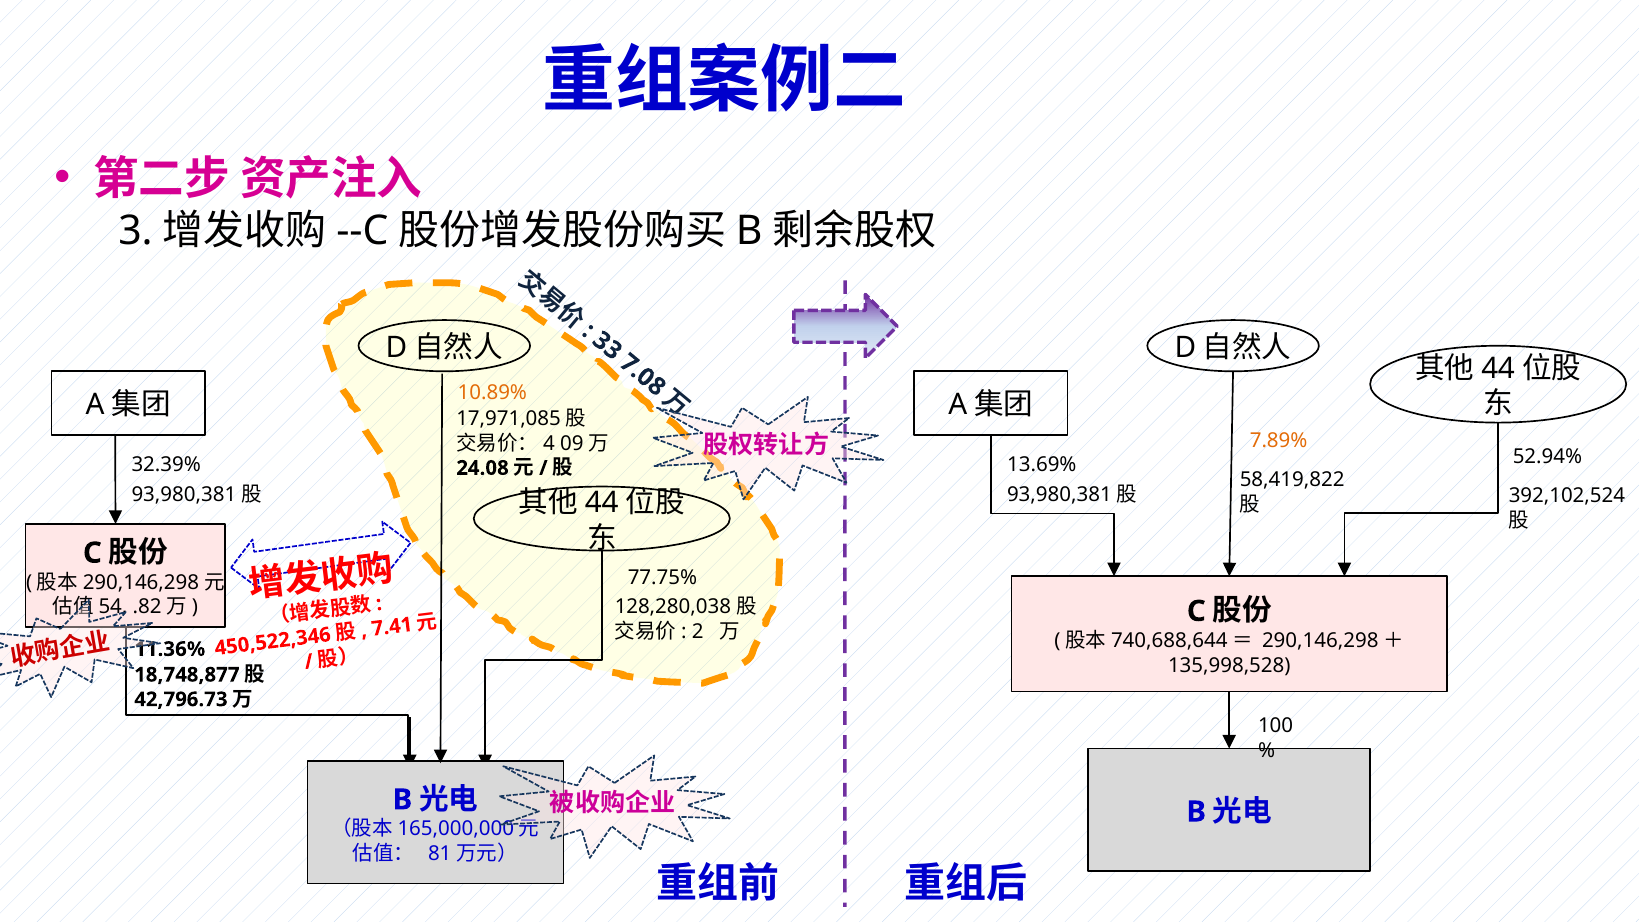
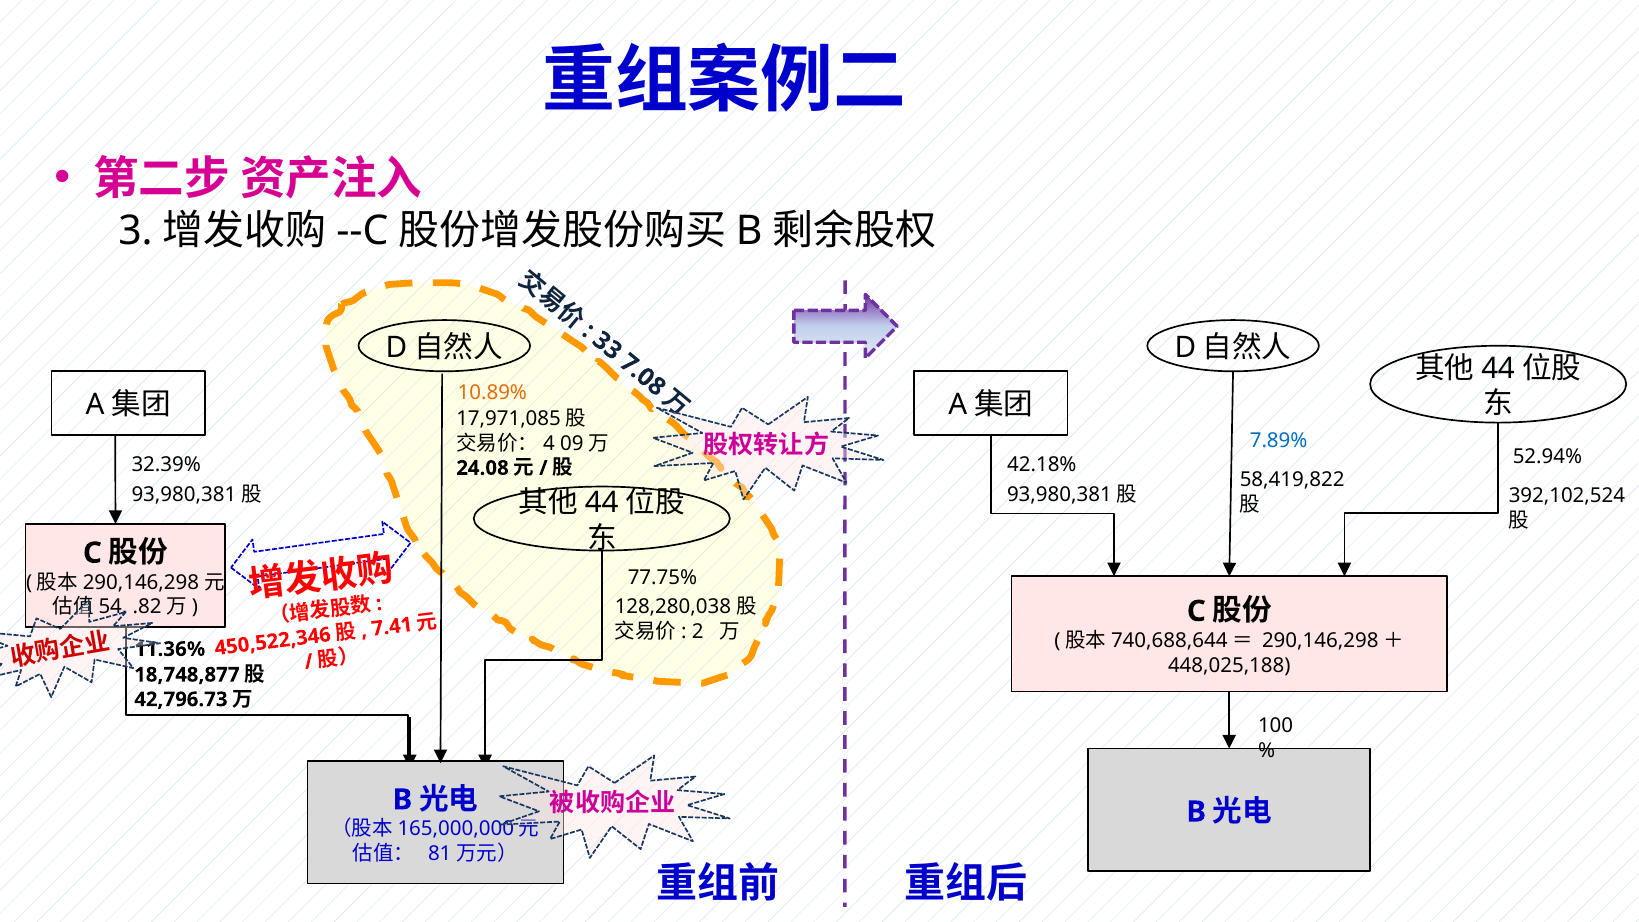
7.89% colour: orange -> blue
13.69%: 13.69% -> 42.18%
135,998,528: 135,998,528 -> 448,025,188
